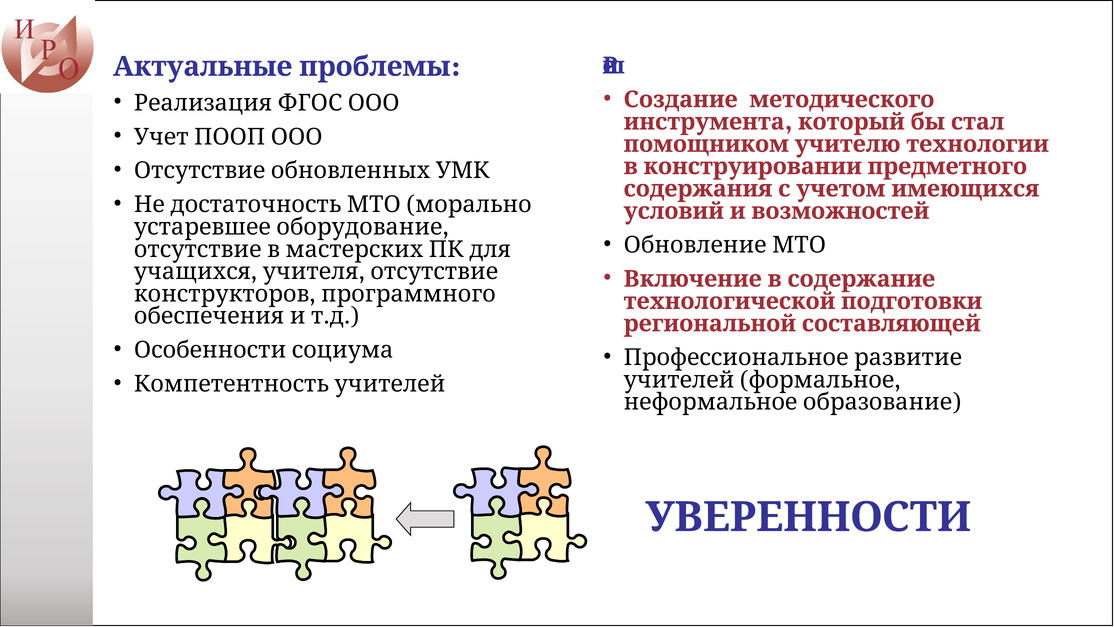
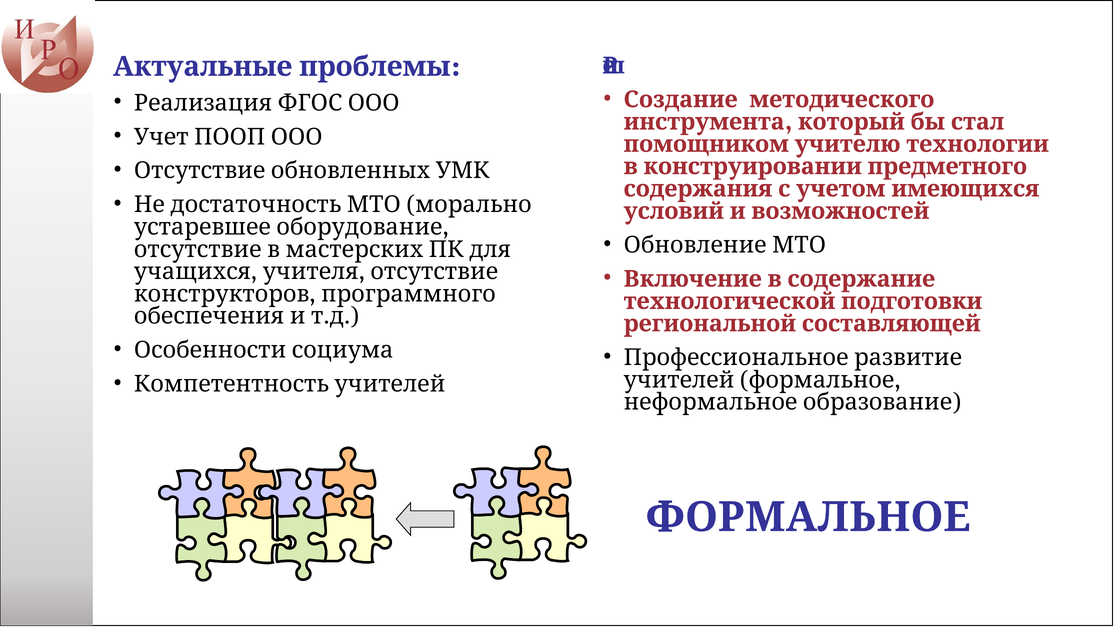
УВЕРЕННОСТИ at (808, 517): УВЕРЕННОСТИ -> ФОРМАЛЬНОЕ
